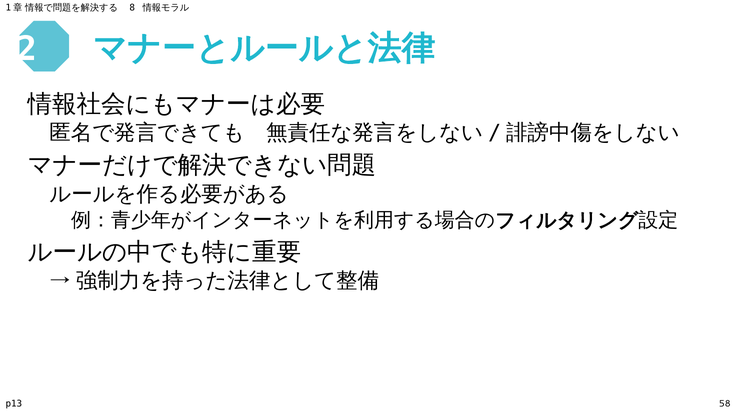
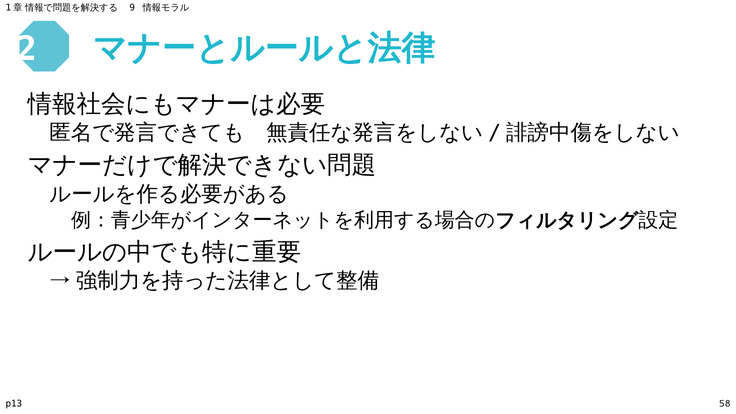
8: 8 -> 9
